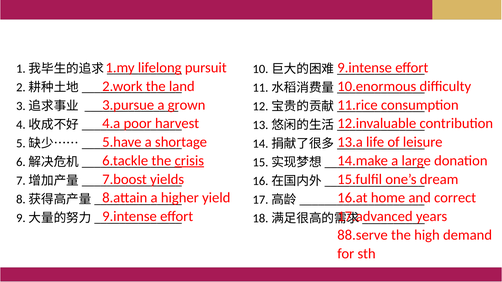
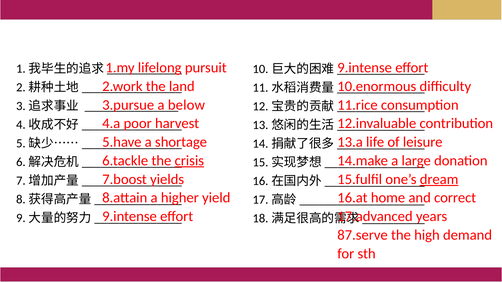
grown: grown -> below
dream underline: none -> present
88.serve: 88.serve -> 87.serve
